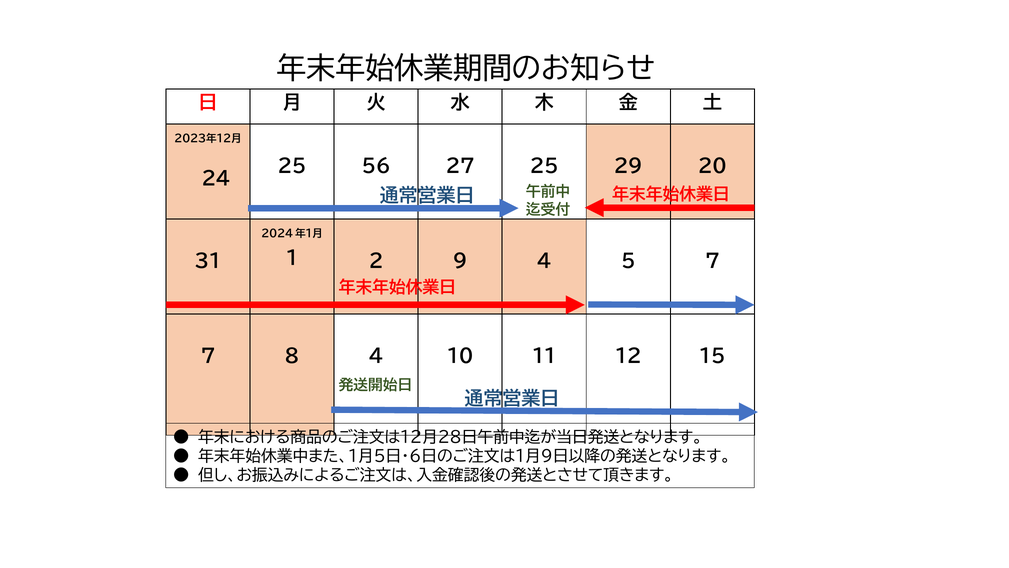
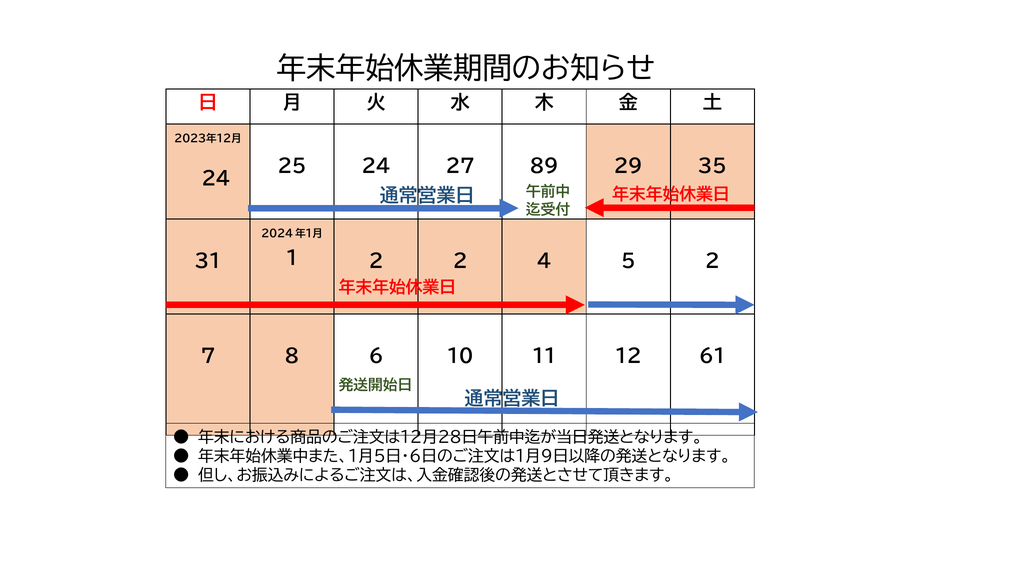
25 56: 56 -> 24
27 25: 25 -> 89
20: 20 -> 35
2 9: 9 -> 2
5 7: 7 -> 2
8 4: 4 -> 6
15: 15 -> 61
